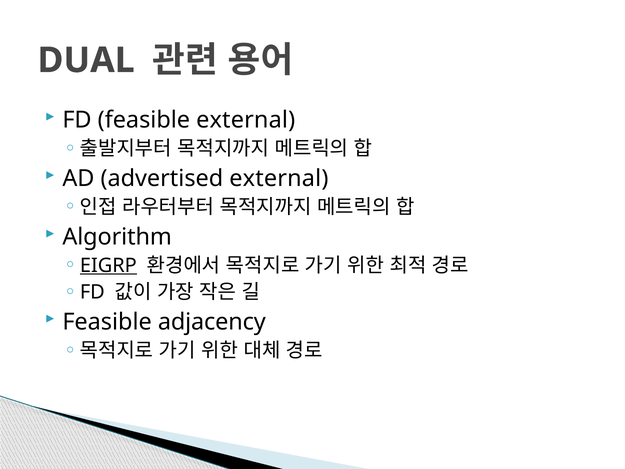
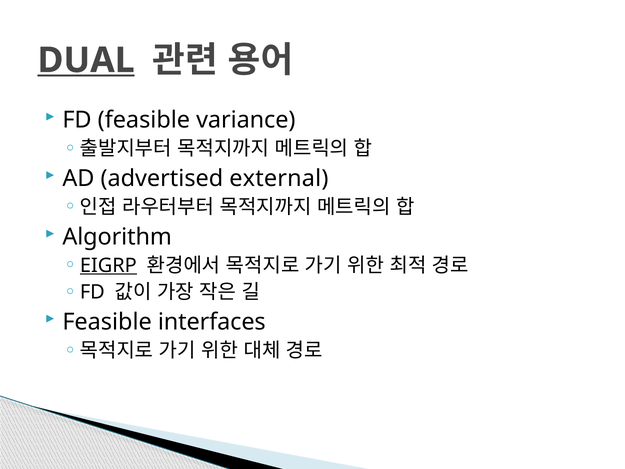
DUAL underline: none -> present
feasible external: external -> variance
adjacency: adjacency -> interfaces
